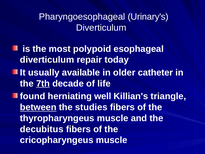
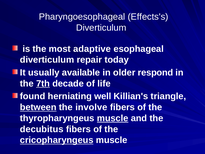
Urinary's: Urinary's -> Effects's
polypoid: polypoid -> adaptive
catheter: catheter -> respond
studies: studies -> involve
muscle at (113, 118) underline: none -> present
cricopharyngeus underline: none -> present
